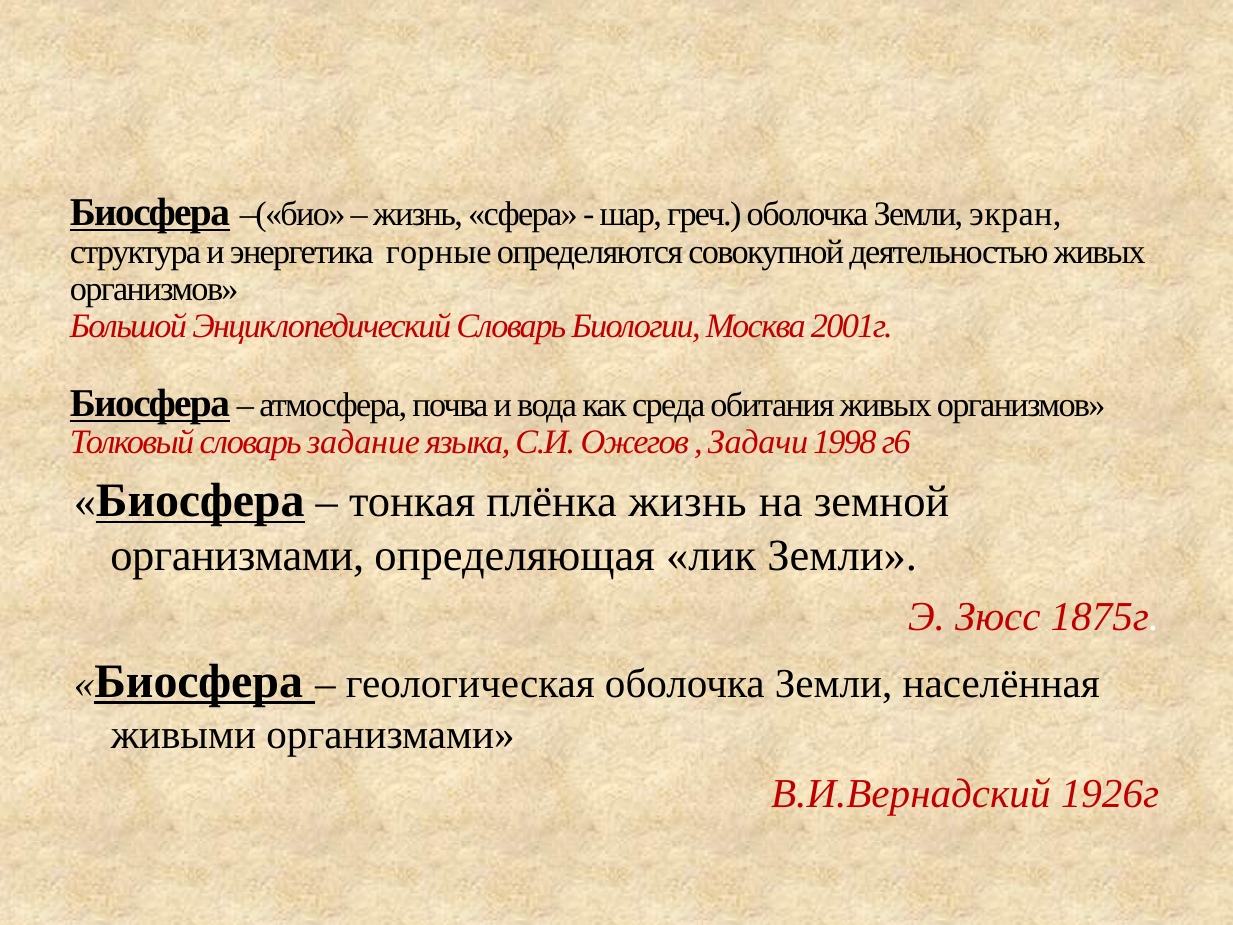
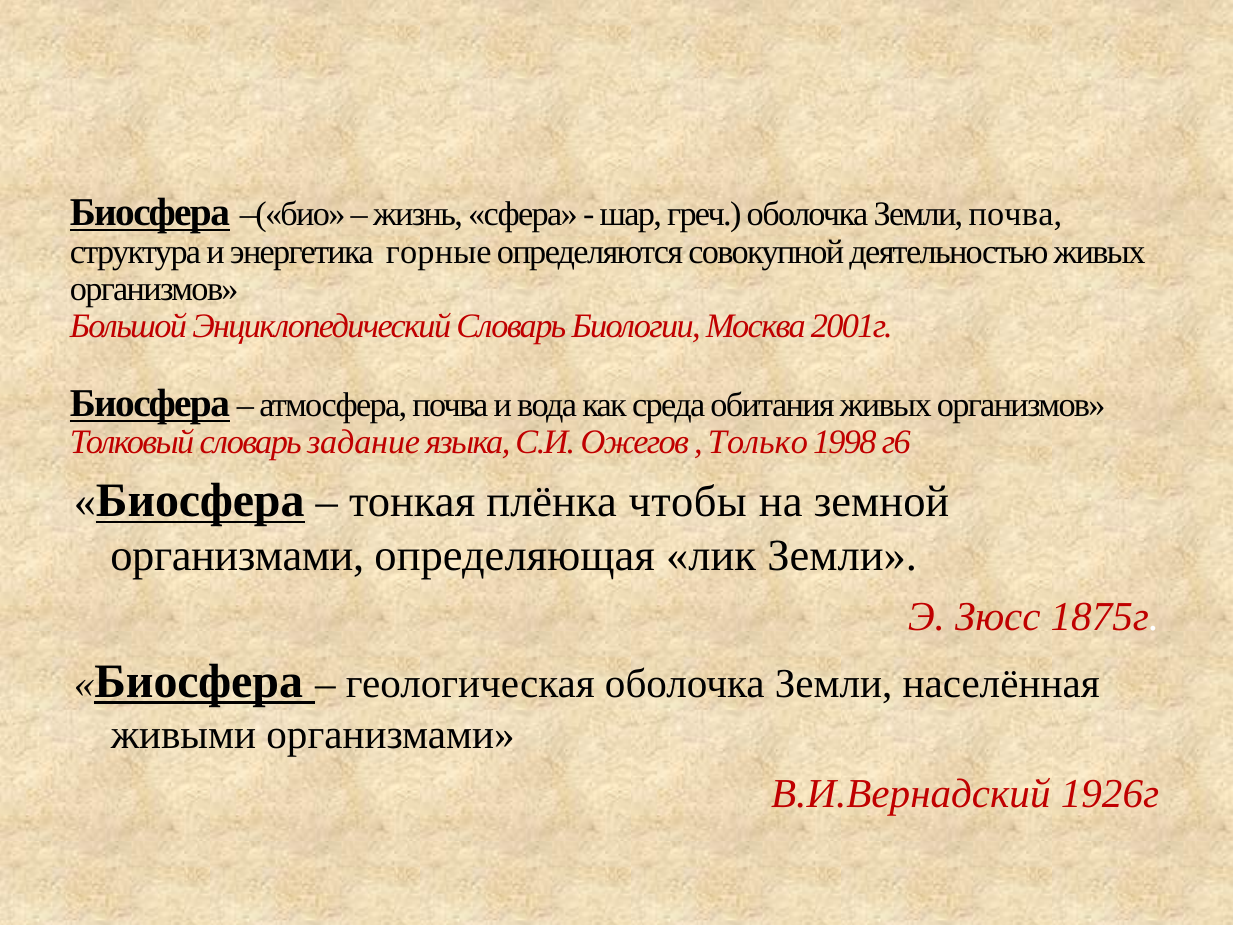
Земли экран: экран -> почва
Задачи: Задачи -> Только
плёнка жизнь: жизнь -> чтобы
